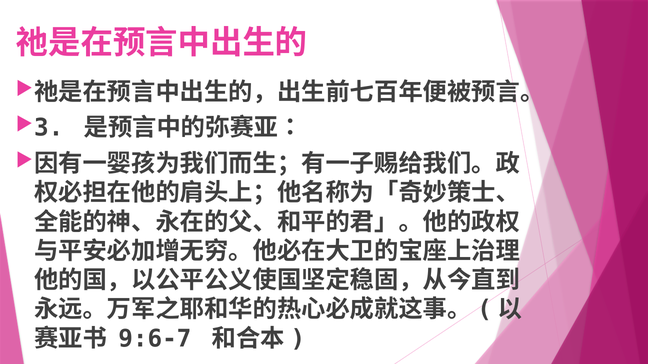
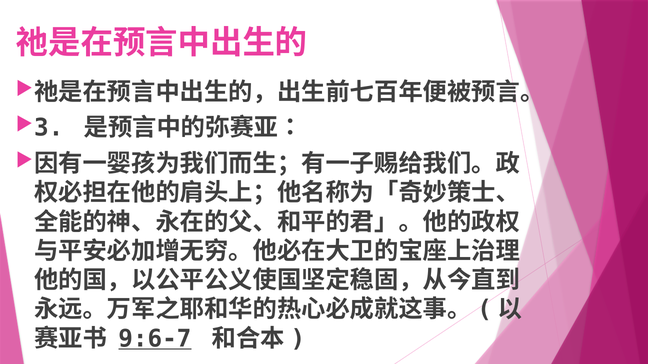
9:6-7 underline: none -> present
